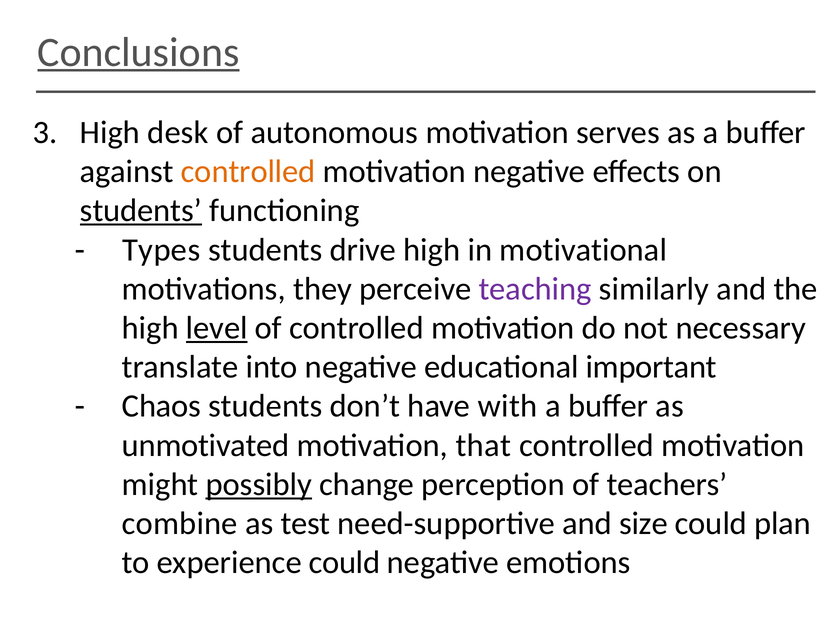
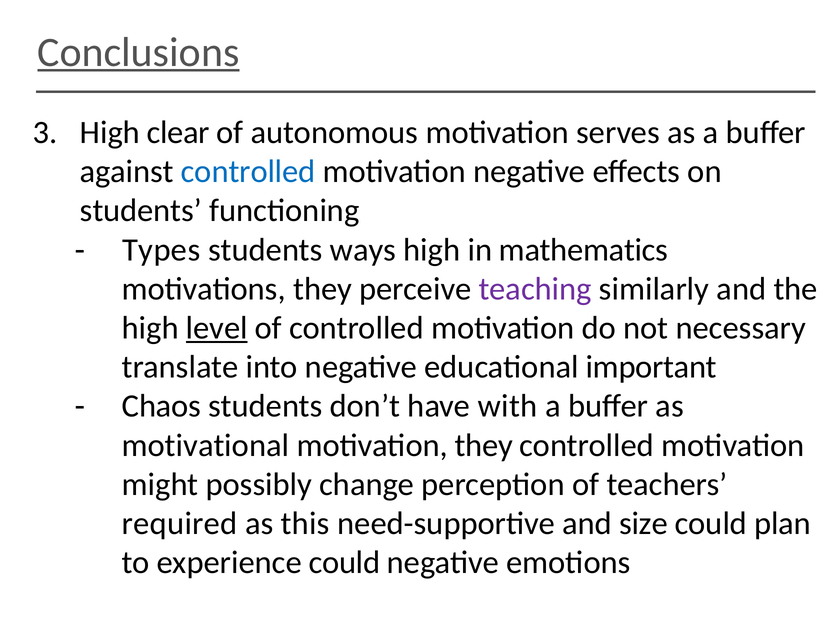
desk: desk -> clear
controlled at (248, 172) colour: orange -> blue
students at (141, 211) underline: present -> none
drive: drive -> ways
motivational: motivational -> mathematics
unmotivated: unmotivated -> motivational
motivation that: that -> they
possibly underline: present -> none
combine: combine -> required
test: test -> this
